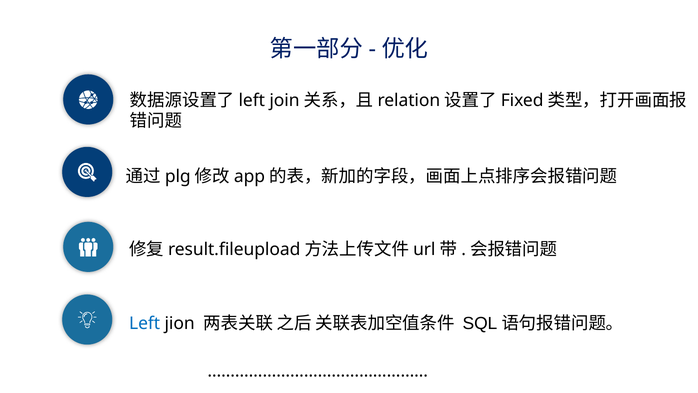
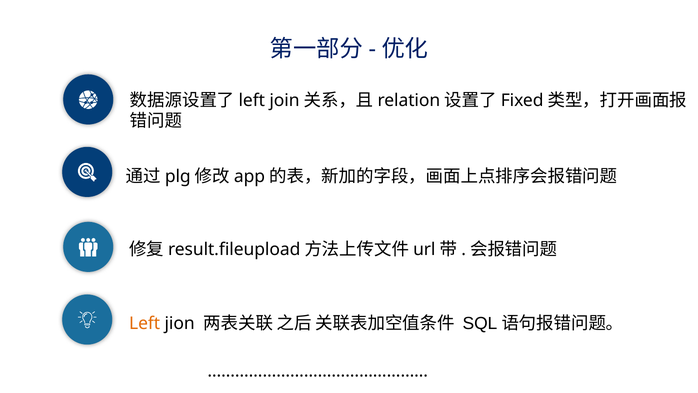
Left colour: blue -> orange
